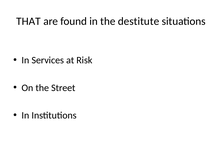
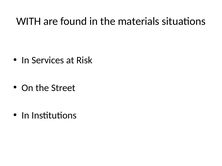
THAT: THAT -> WITH
destitute: destitute -> materials
